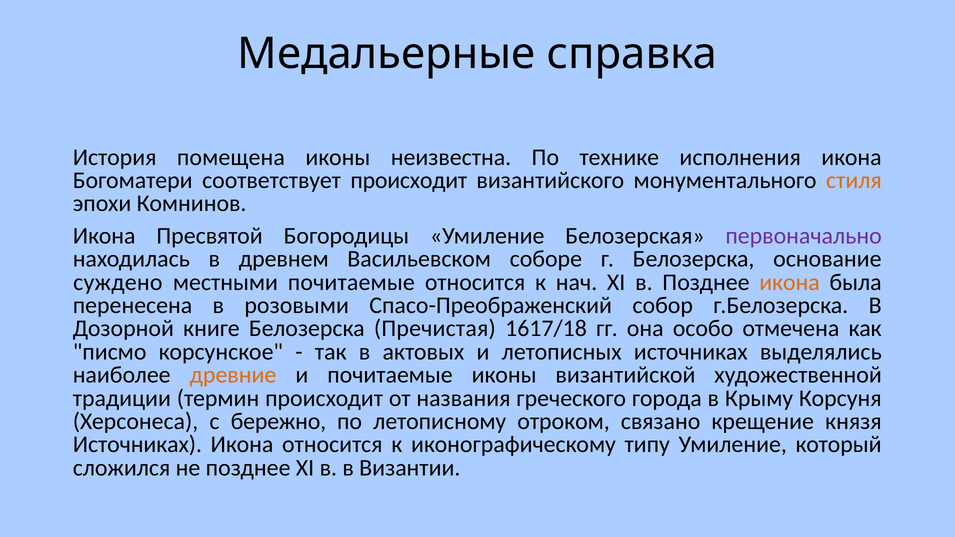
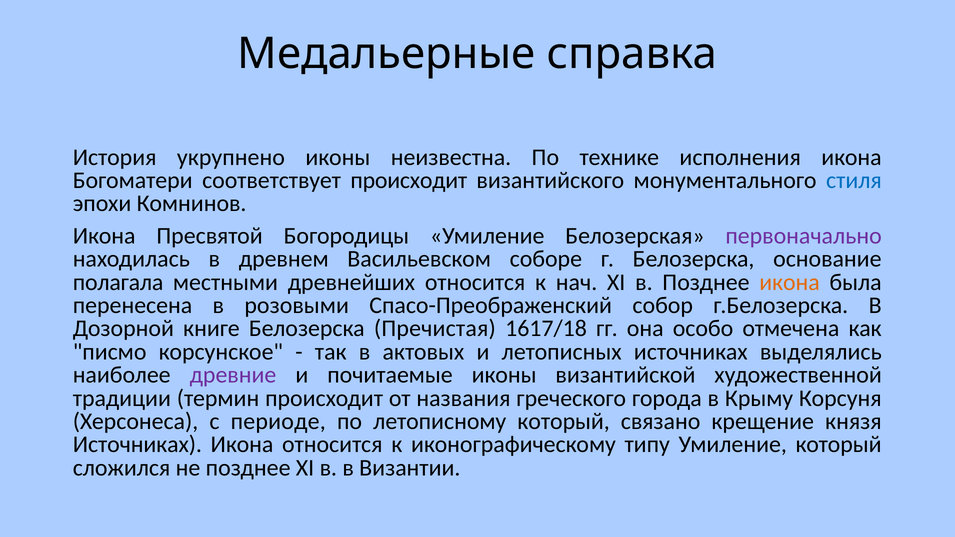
помещена: помещена -> укрупнено
стиля colour: orange -> blue
суждено: суждено -> полагала
местными почитаемые: почитаемые -> древнейших
древние colour: orange -> purple
бережно: бережно -> периоде
летописному отроком: отроком -> который
